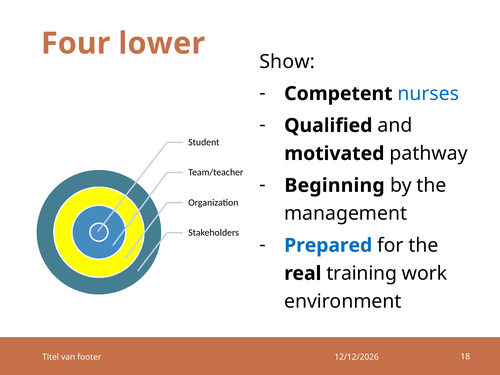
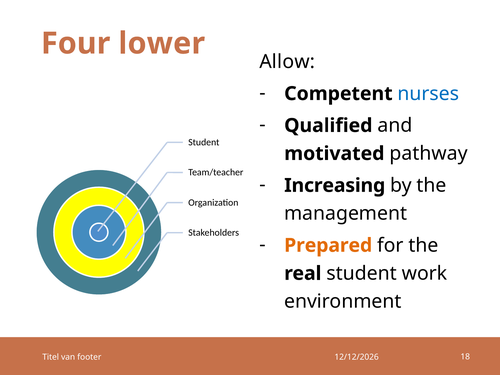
Show: Show -> Allow
Beginning: Beginning -> Increasing
Prepared colour: blue -> orange
real training: training -> student
